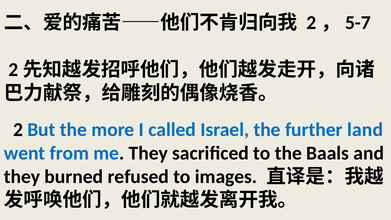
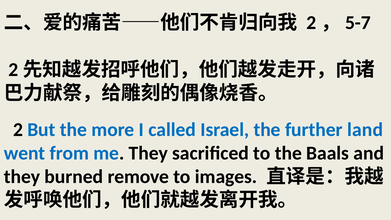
refused: refused -> remove
